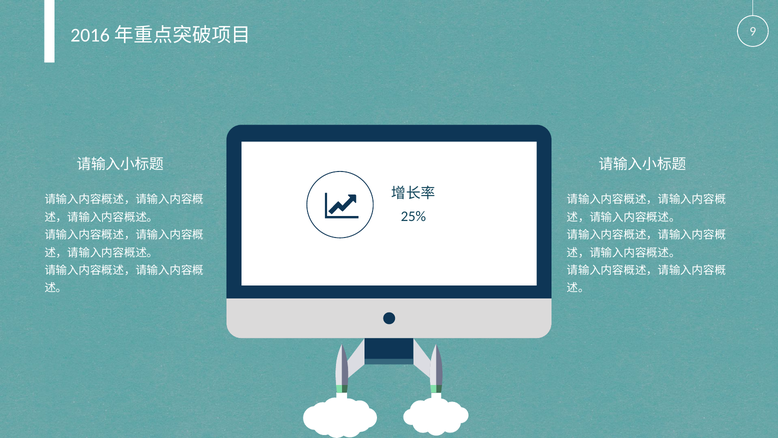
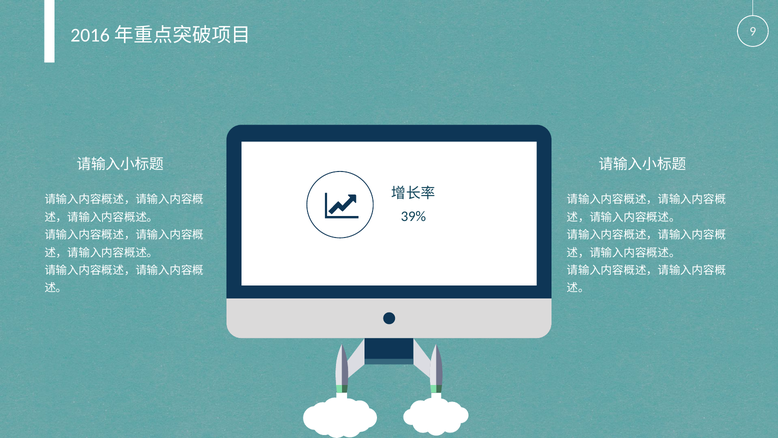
25%: 25% -> 39%
